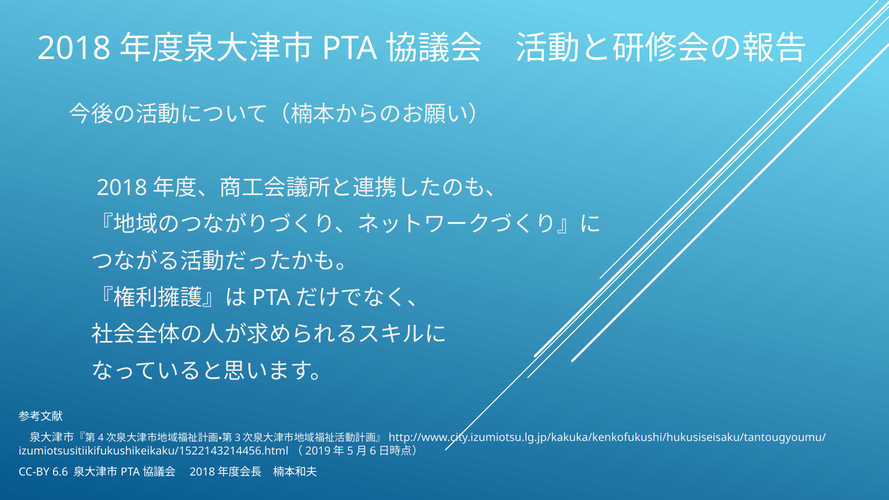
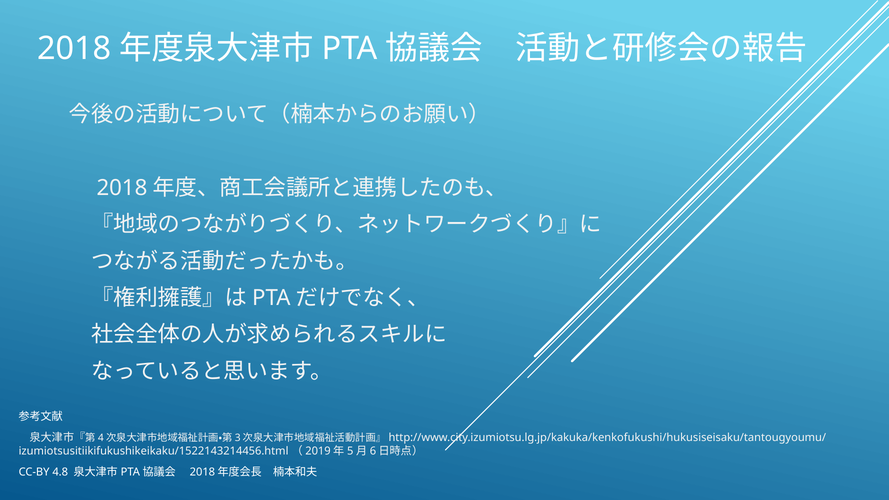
6.6: 6.6 -> 4.8
